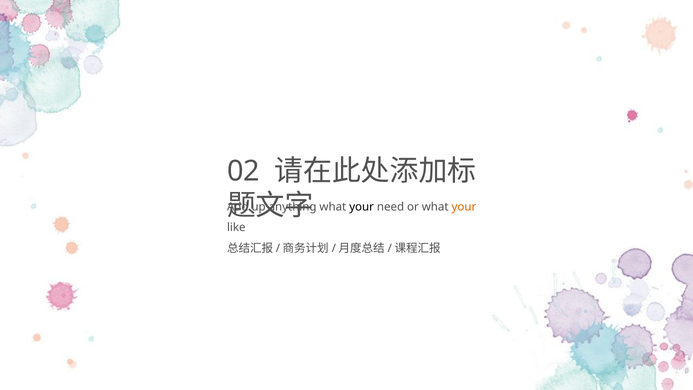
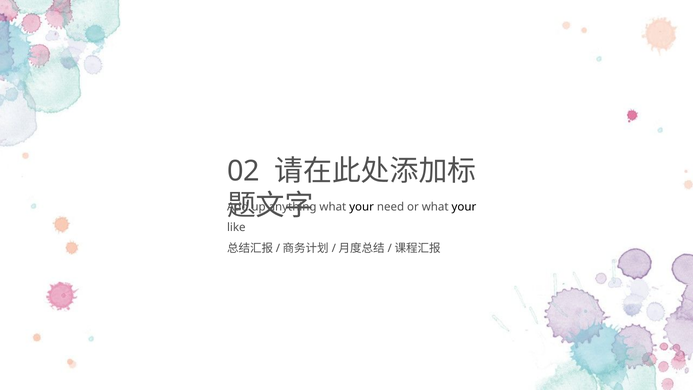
your at (464, 207) colour: orange -> black
